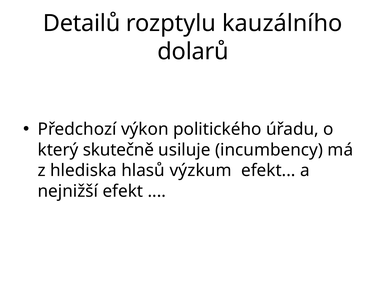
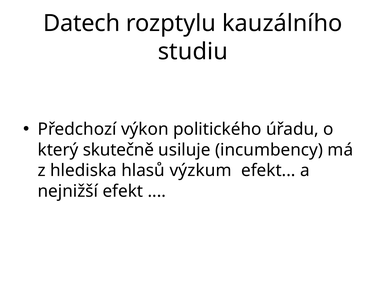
Detailů: Detailů -> Datech
dolarů: dolarů -> studiu
